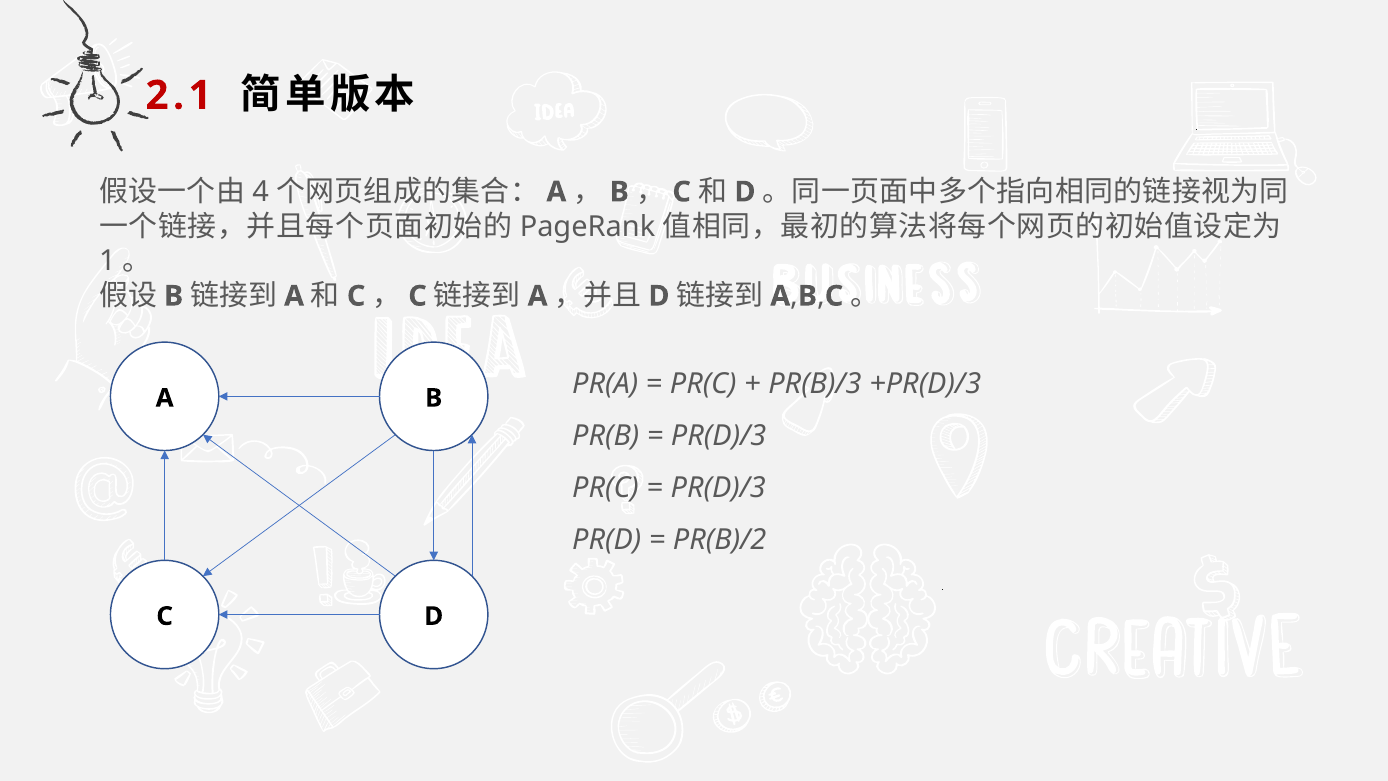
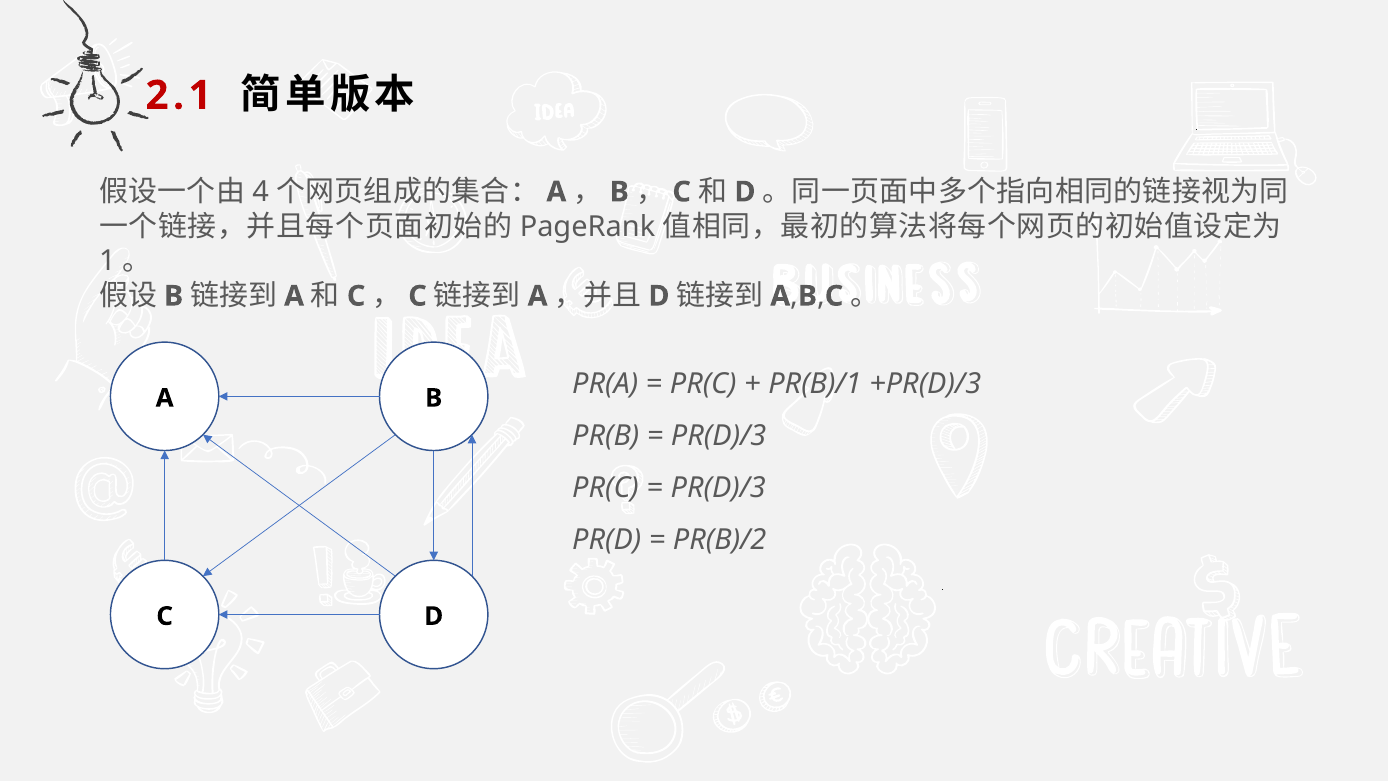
PR(B)/3: PR(B)/3 -> PR(B)/1
